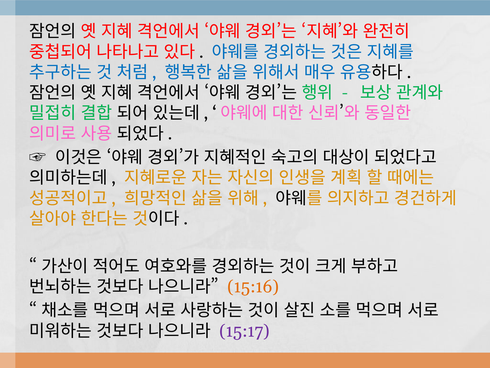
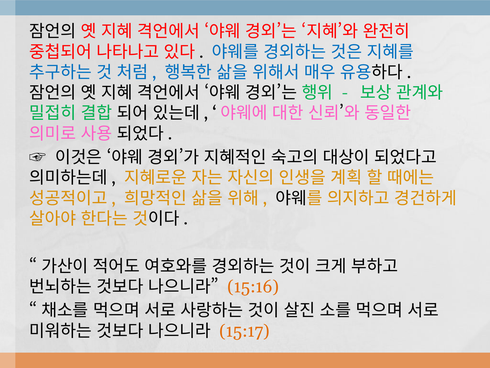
15:17 colour: purple -> orange
